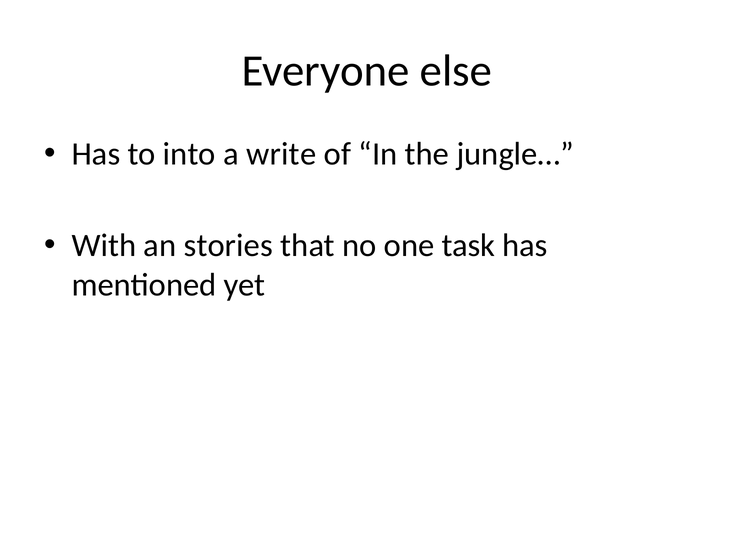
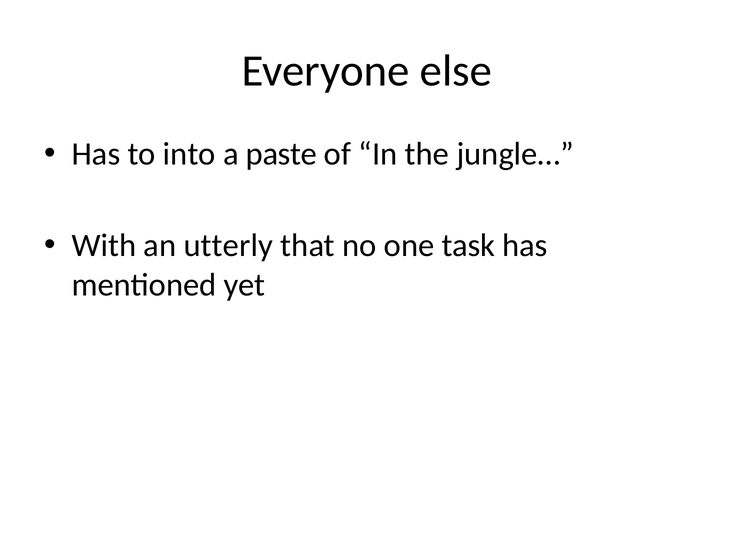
write: write -> paste
stories: stories -> utterly
